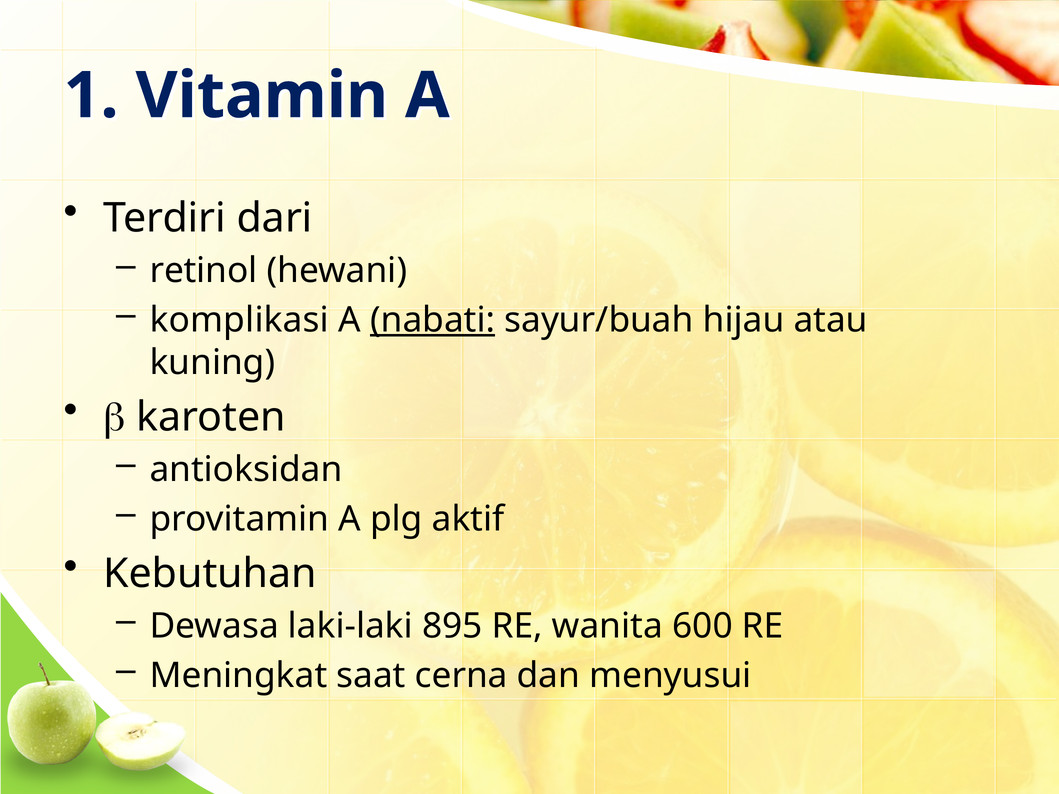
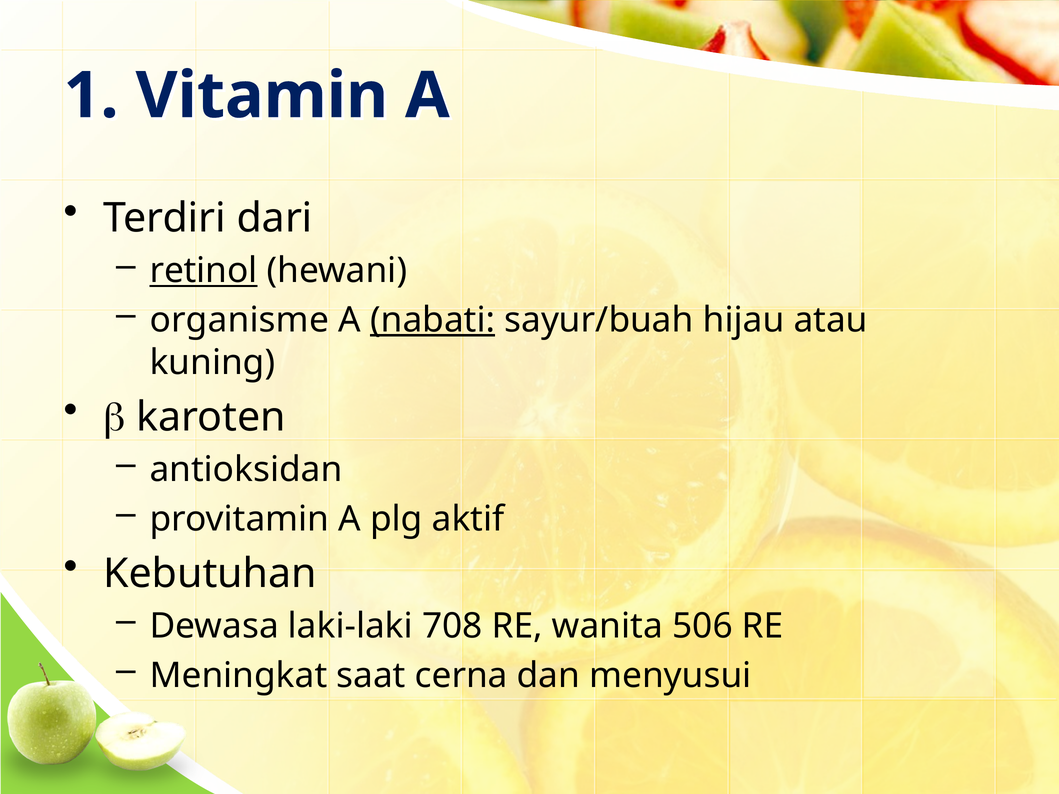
retinol underline: none -> present
komplikasi: komplikasi -> organisme
895: 895 -> 708
600: 600 -> 506
